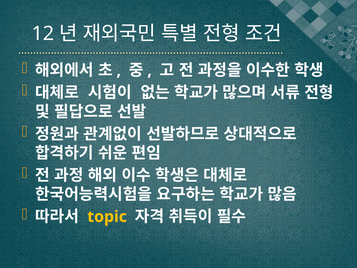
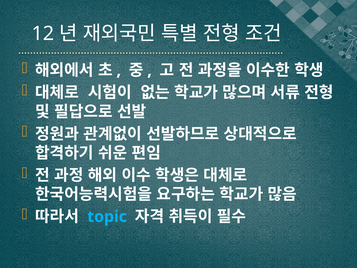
topic colour: yellow -> light blue
